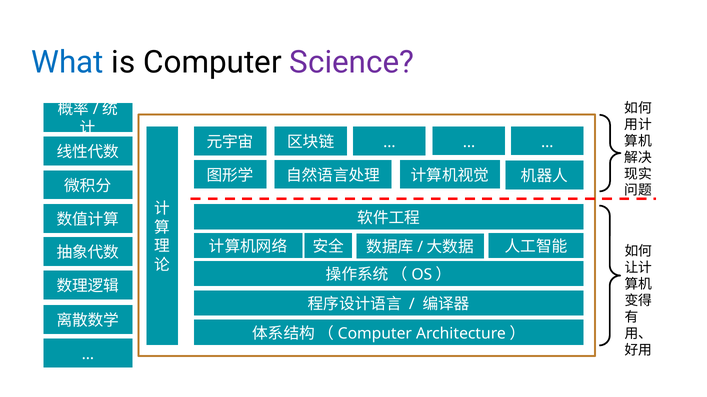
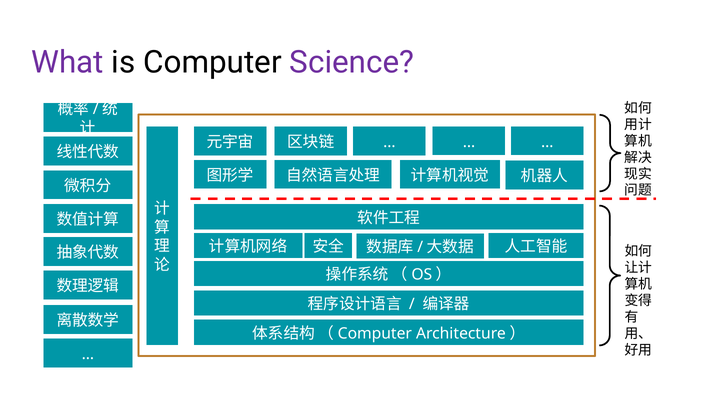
What colour: blue -> purple
